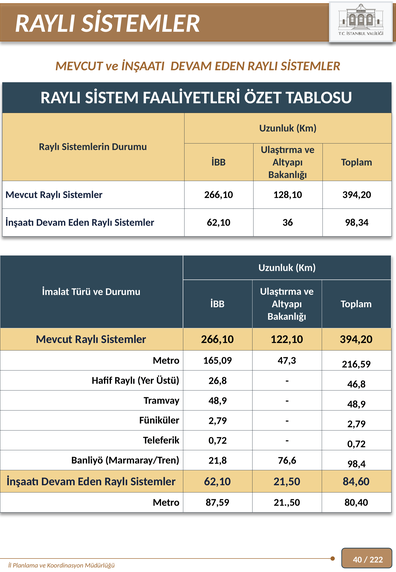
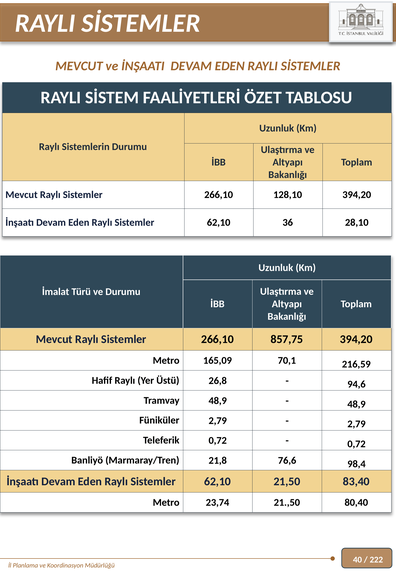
98,34: 98,34 -> 28,10
122,10: 122,10 -> 857,75
47,3: 47,3 -> 70,1
46,8: 46,8 -> 94,6
84,60: 84,60 -> 83,40
87,59: 87,59 -> 23,74
